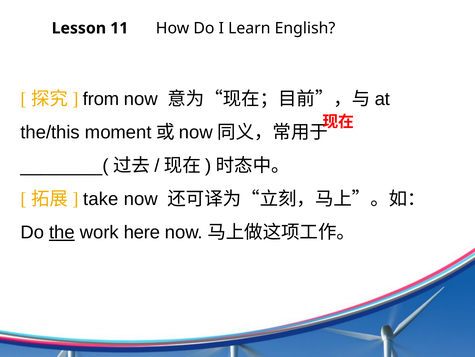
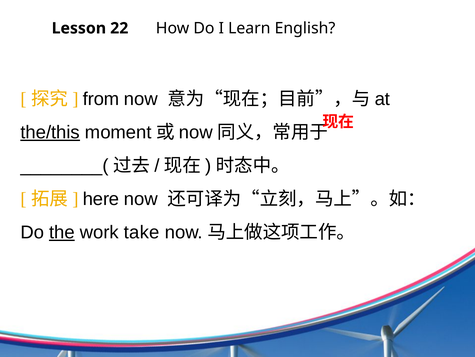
11: 11 -> 22
the/this underline: none -> present
take: take -> here
here: here -> take
